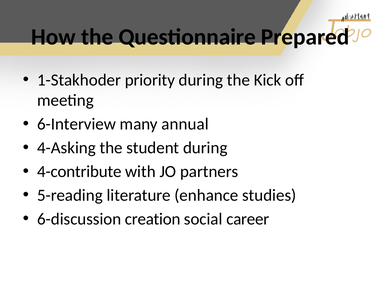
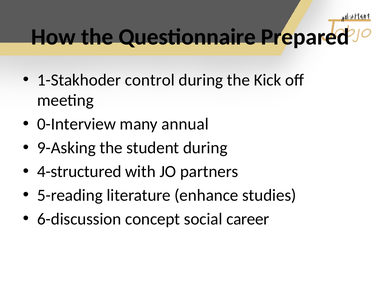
priority: priority -> control
6-Interview: 6-Interview -> 0-Interview
4-Asking: 4-Asking -> 9-Asking
4-contribute: 4-contribute -> 4-structured
creation: creation -> concept
